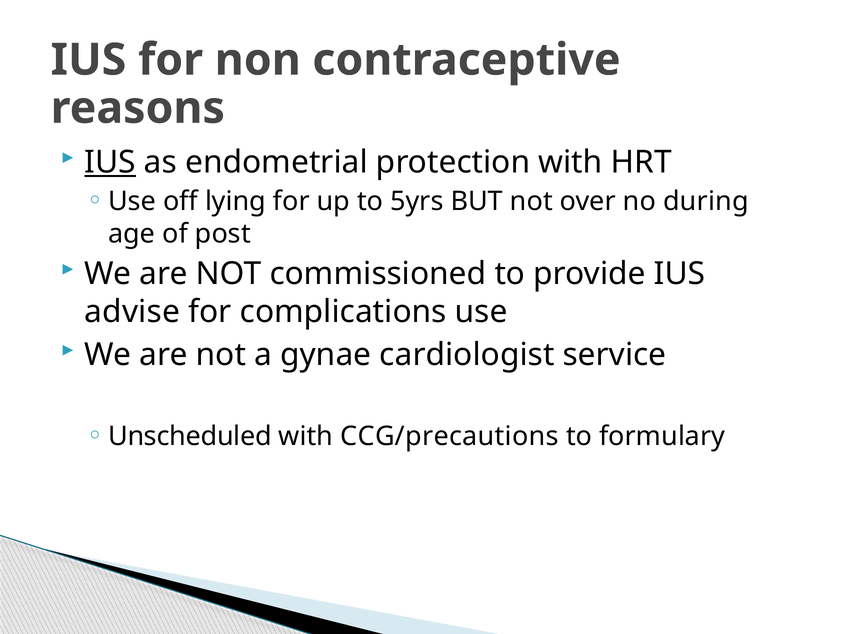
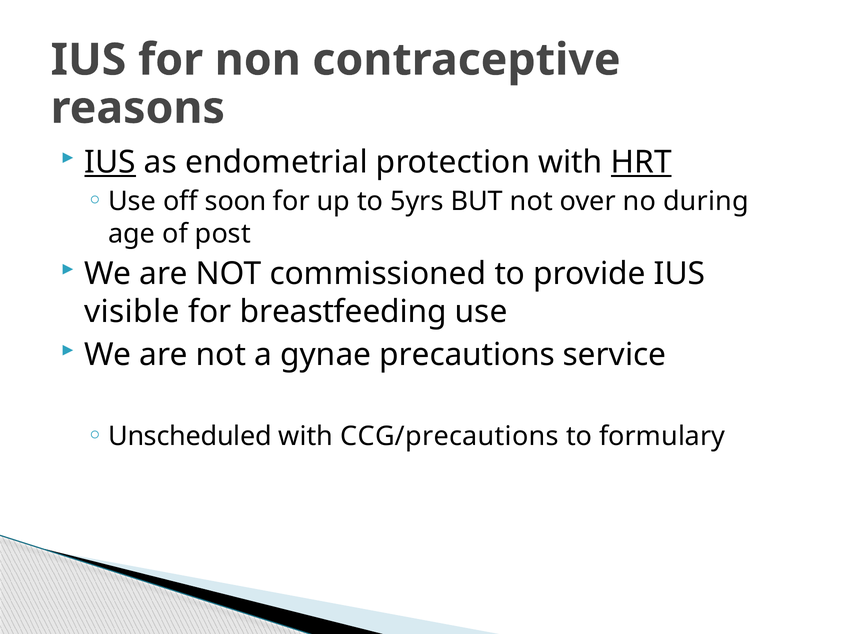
HRT underline: none -> present
lying: lying -> soon
advise: advise -> visible
complications: complications -> breastfeeding
cardiologist: cardiologist -> precautions
